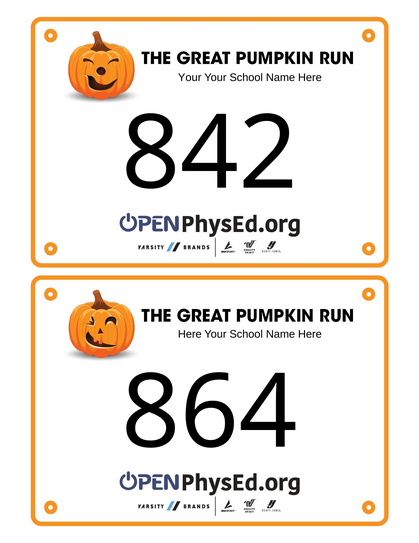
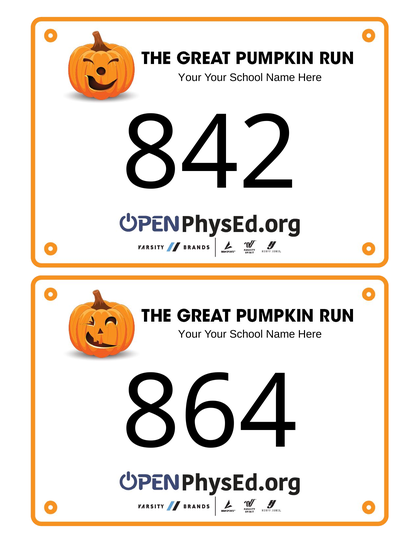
Here at (190, 334): Here -> Your
